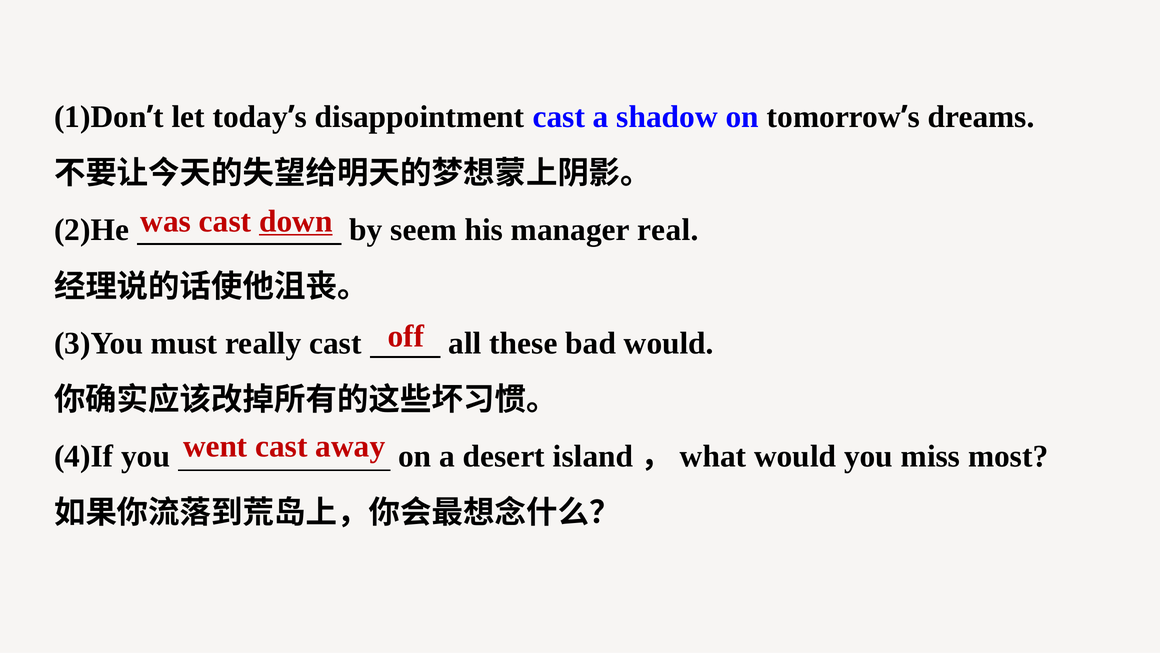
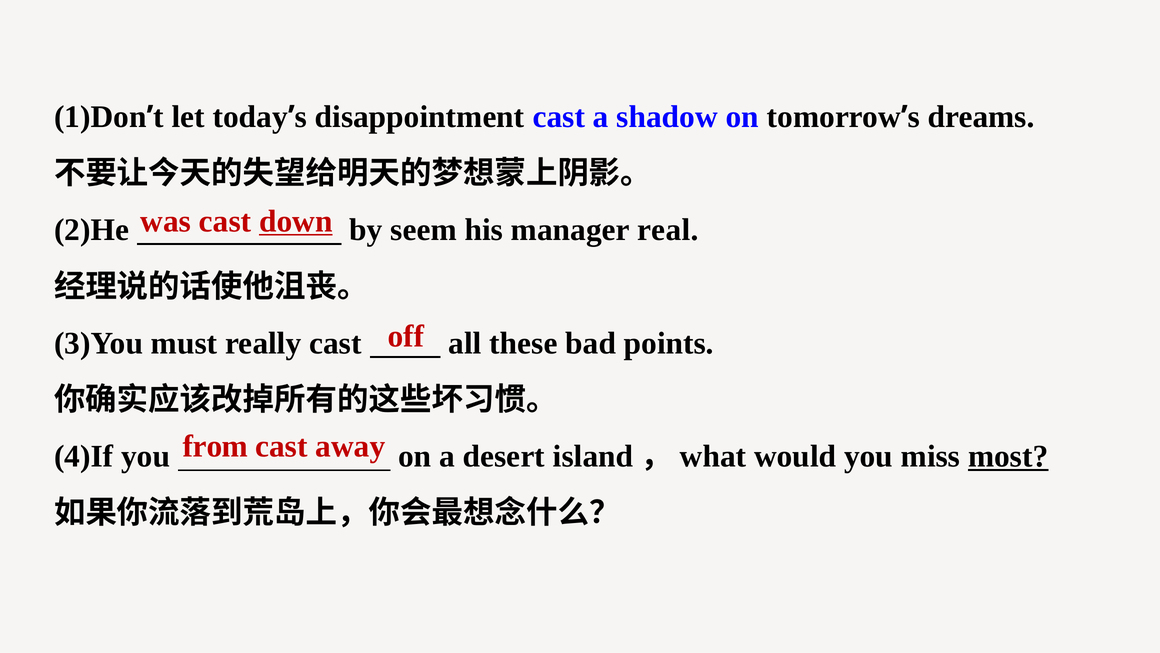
bad would: would -> points
went: went -> from
most underline: none -> present
